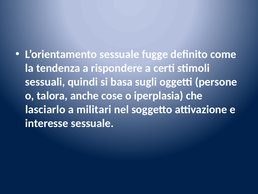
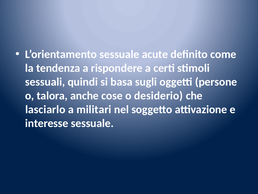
fugge: fugge -> acute
iperplasia: iperplasia -> desiderio
